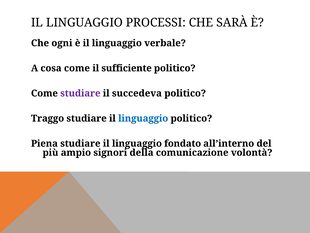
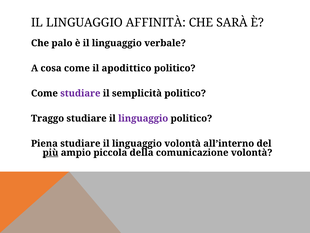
PROCESSI: PROCESSI -> AFFINITÀ
ogni: ogni -> palo
sufficiente: sufficiente -> apodittico
succedeva: succedeva -> semplicità
linguaggio at (143, 118) colour: blue -> purple
linguaggio fondato: fondato -> volontà
più underline: none -> present
signori: signori -> piccola
